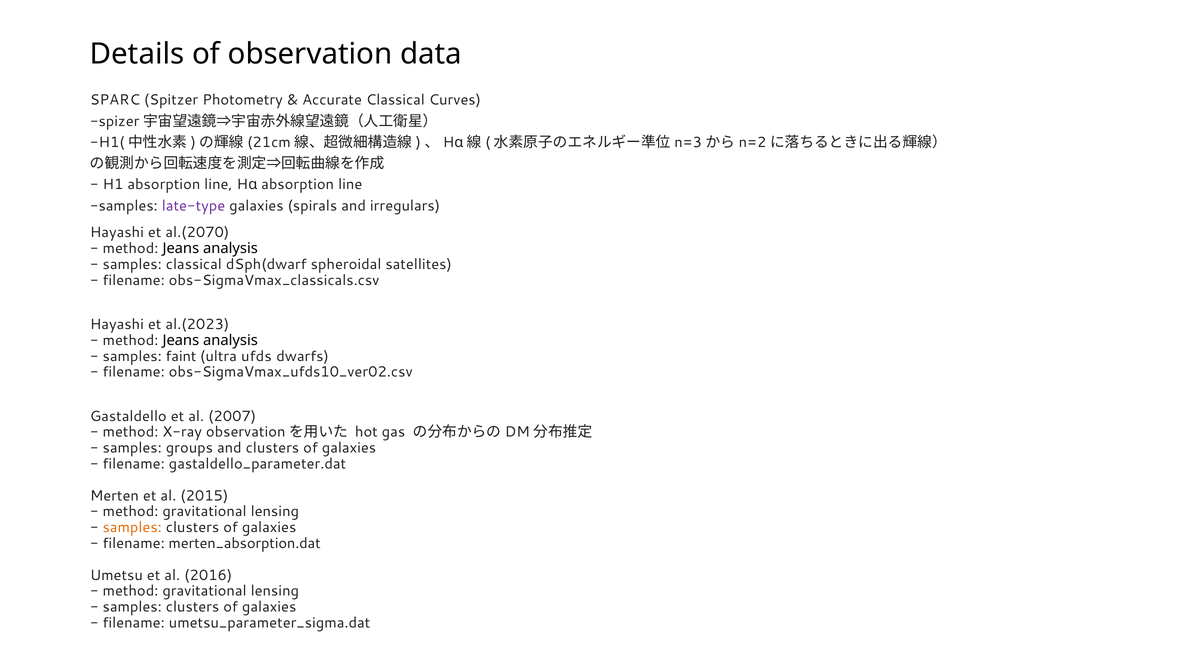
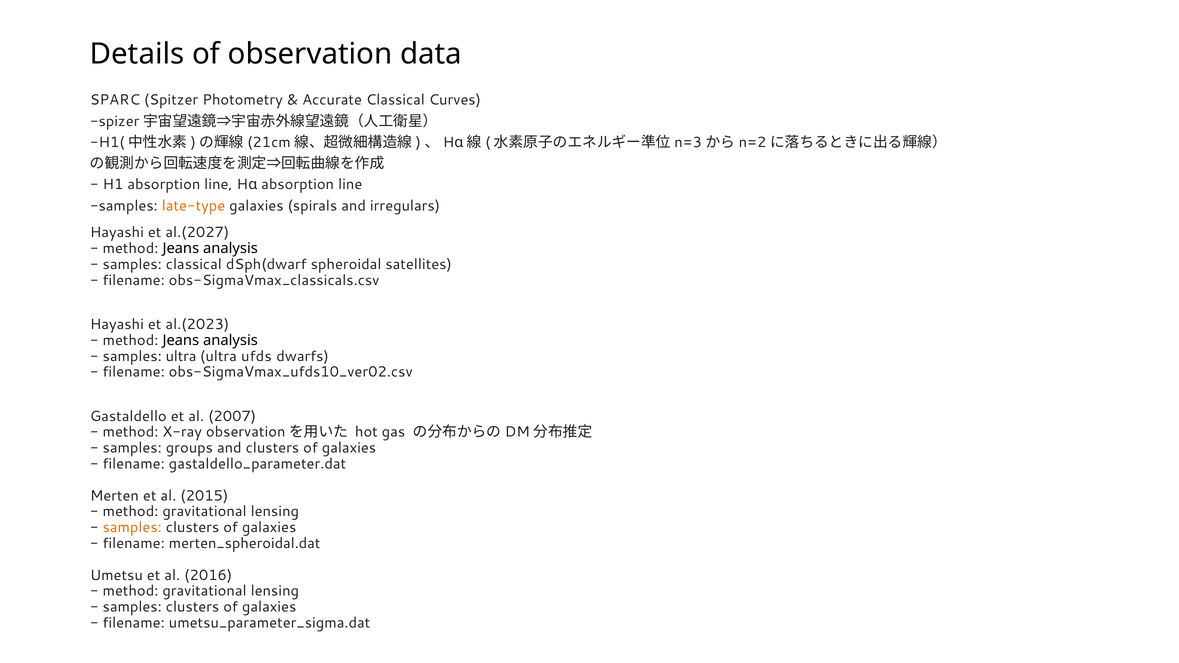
late-type colour: purple -> orange
al.(2070: al.(2070 -> al.(2027
samples faint: faint -> ultra
merten_absorption.dat: merten_absorption.dat -> merten_spheroidal.dat
